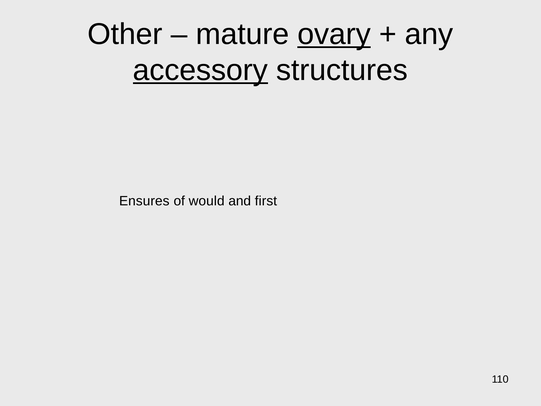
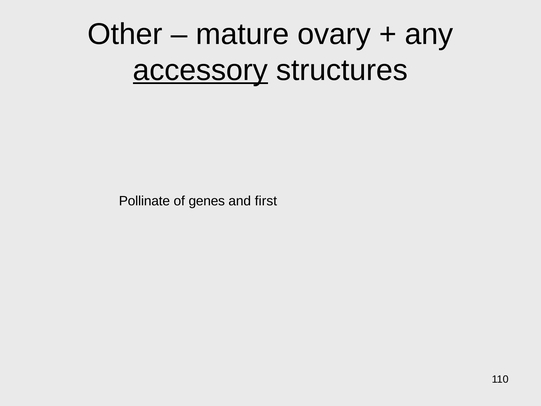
ovary underline: present -> none
Ensures: Ensures -> Pollinate
would: would -> genes
